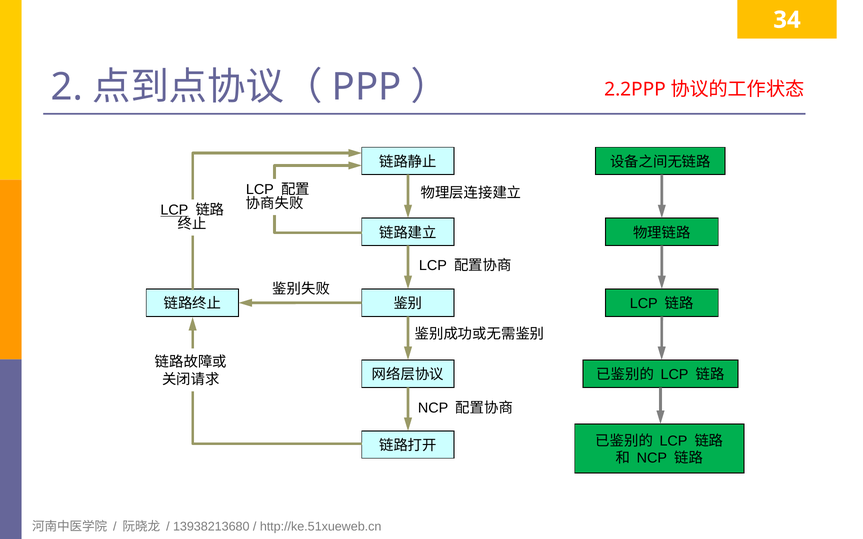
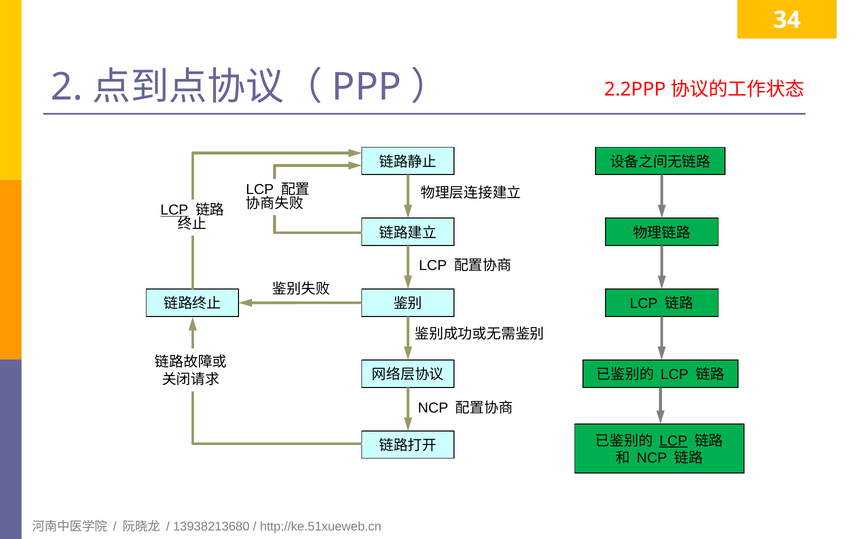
LCP at (673, 441) underline: none -> present
